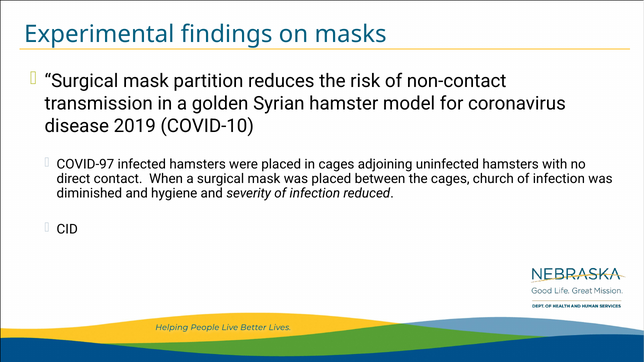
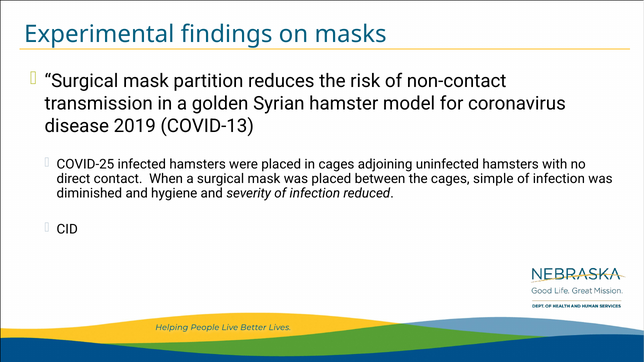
COVID-10: COVID-10 -> COVID-13
COVID-97: COVID-97 -> COVID-25
church: church -> simple
